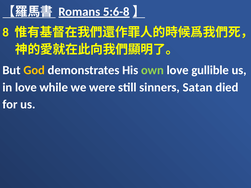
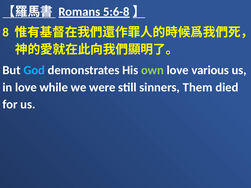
God colour: yellow -> light blue
gullible: gullible -> various
Satan: Satan -> Them
